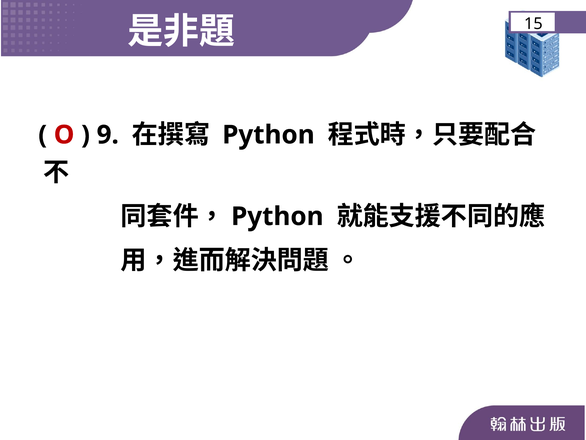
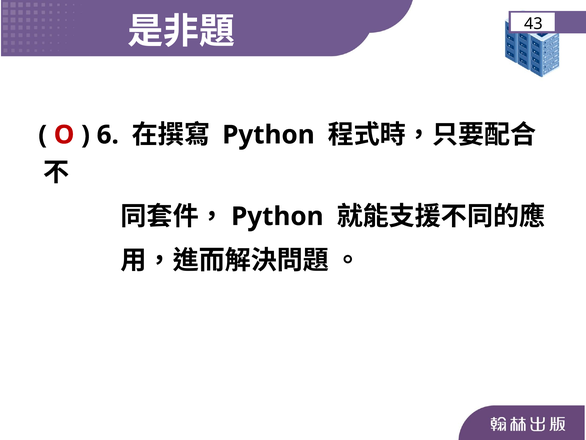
15: 15 -> 43
9: 9 -> 6
